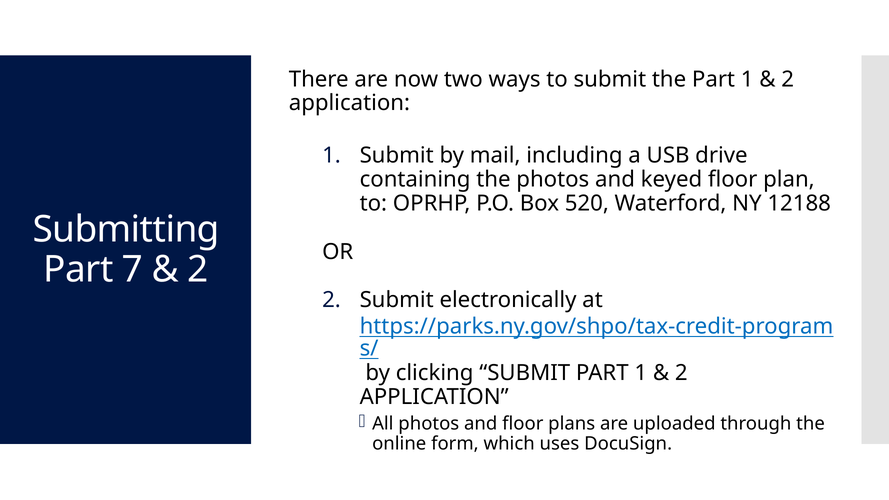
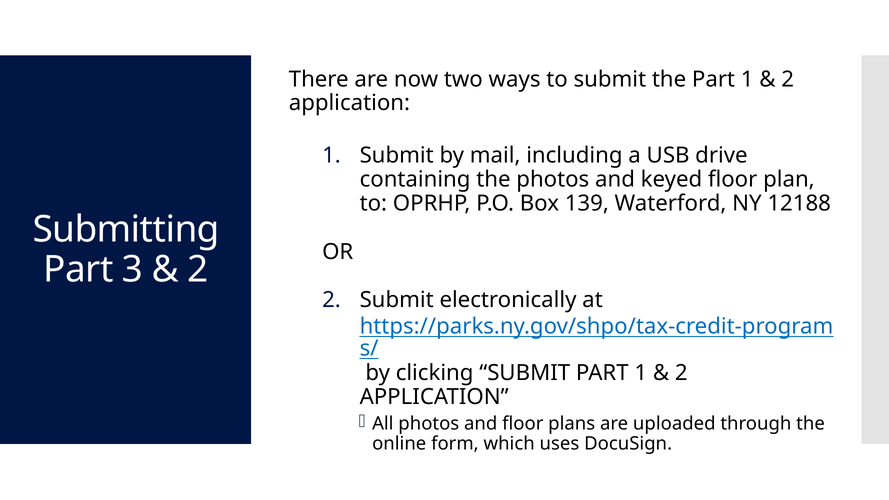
520: 520 -> 139
7: 7 -> 3
